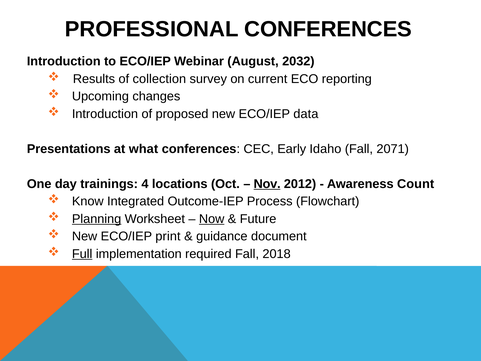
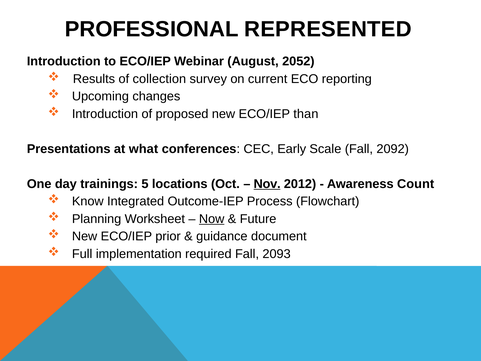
PROFESSIONAL CONFERENCES: CONFERENCES -> REPRESENTED
2032: 2032 -> 2052
data: data -> than
Idaho: Idaho -> Scale
2071: 2071 -> 2092
4: 4 -> 5
Planning underline: present -> none
print: print -> prior
Full underline: present -> none
2018: 2018 -> 2093
